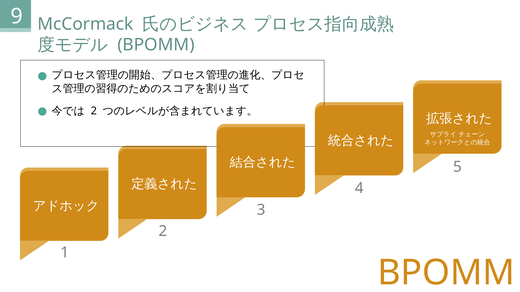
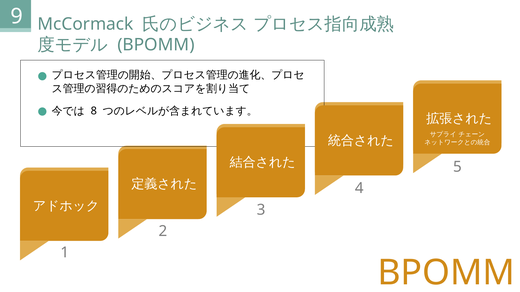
2 at (94, 111): 2 -> 8
